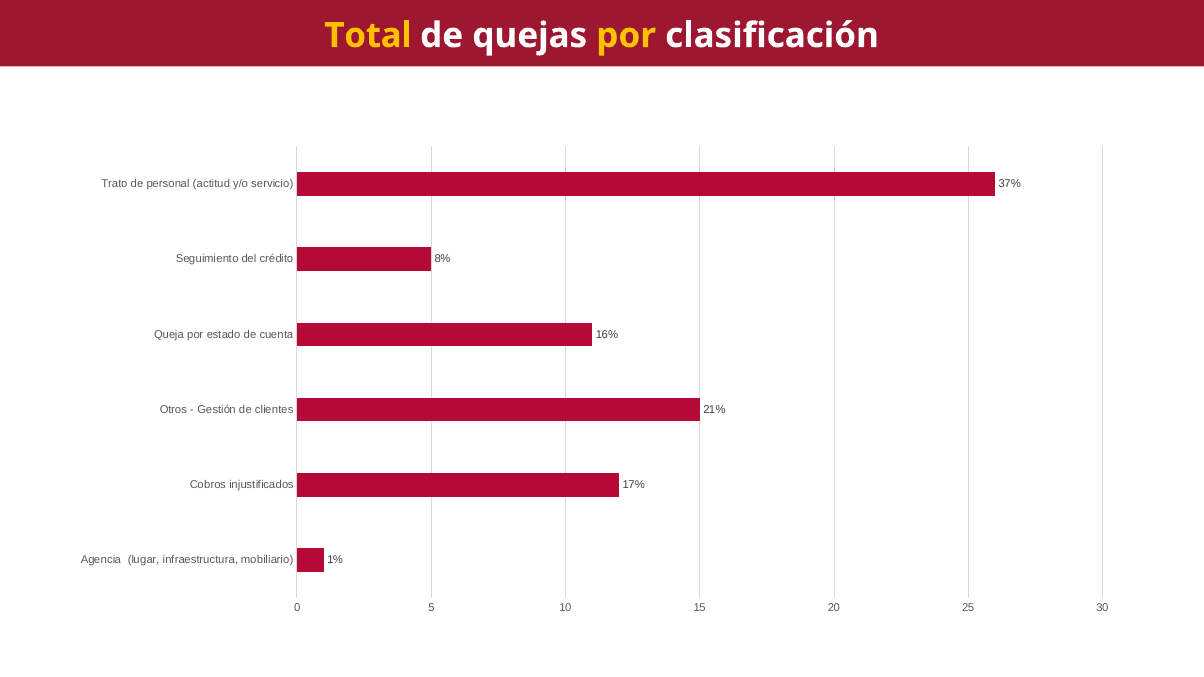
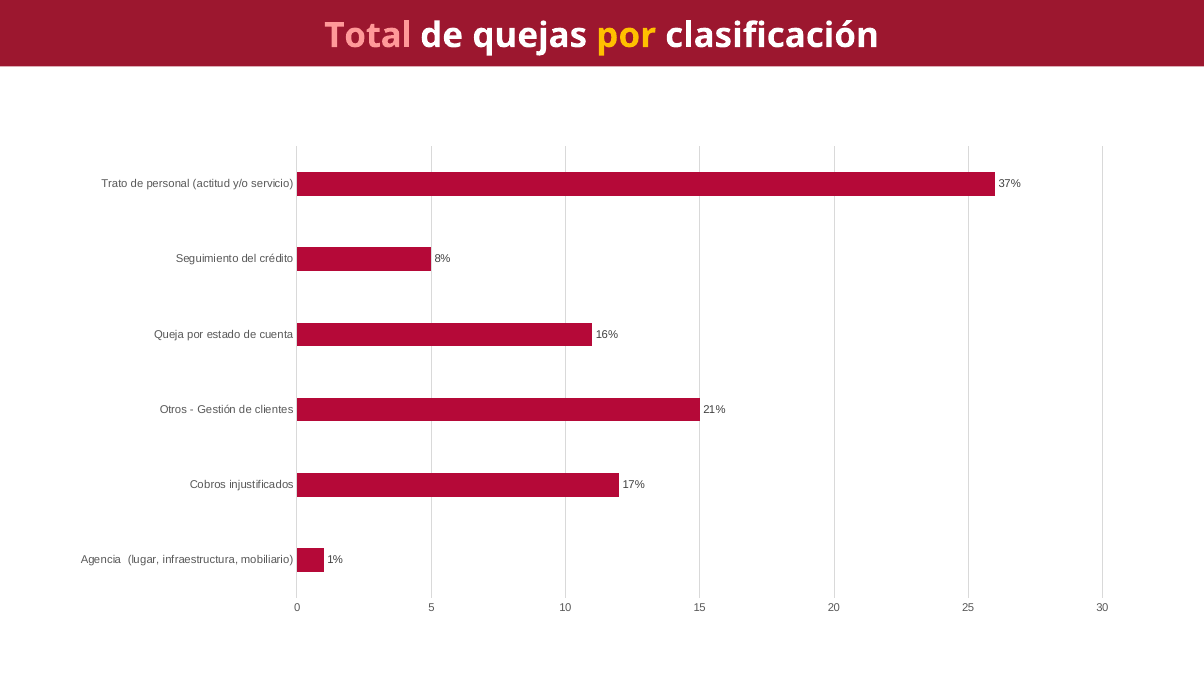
Total colour: yellow -> pink
